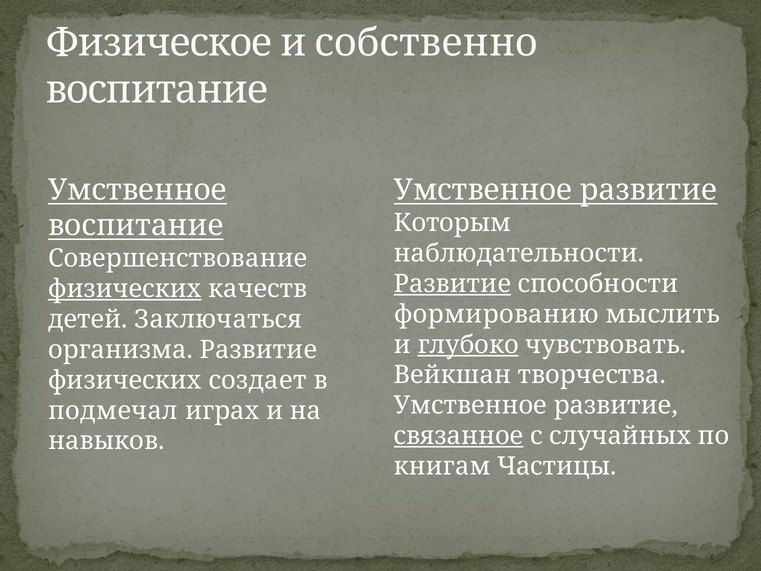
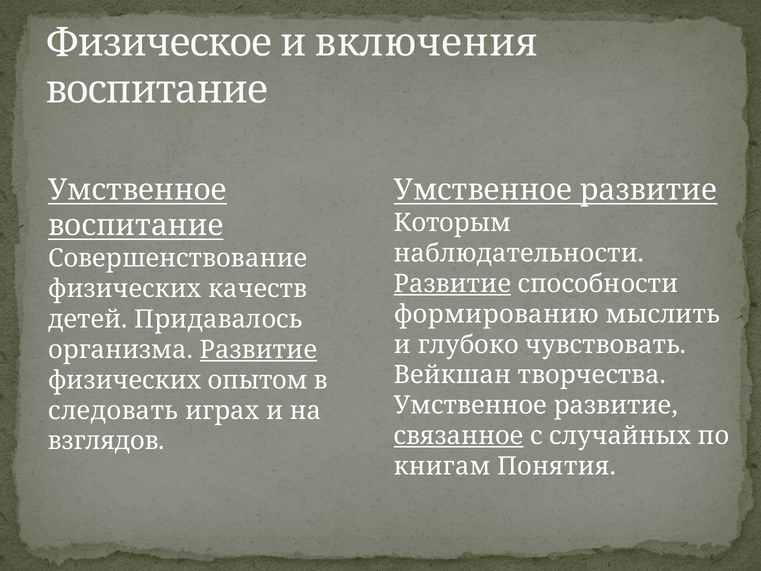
собственно: собственно -> включения
физических at (125, 289) underline: present -> none
Заключаться: Заключаться -> Придавалось
глубоко underline: present -> none
Развитие at (258, 350) underline: none -> present
создает: создает -> опытом
подмечал: подмечал -> следовать
навыков: навыков -> взглядов
Частицы: Частицы -> Понятия
